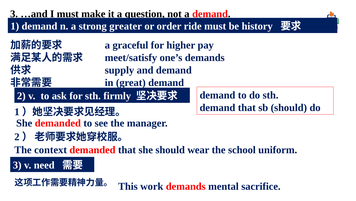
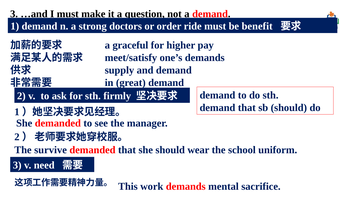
greater: greater -> doctors
history: history -> benefit
context: context -> survive
